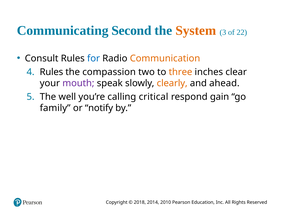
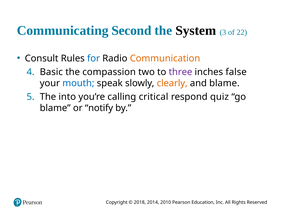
System colour: orange -> black
Rules at (51, 72): Rules -> Basic
three colour: orange -> purple
clear: clear -> false
mouth colour: purple -> blue
and ahead: ahead -> blame
well: well -> into
gain: gain -> quiz
family at (55, 108): family -> blame
